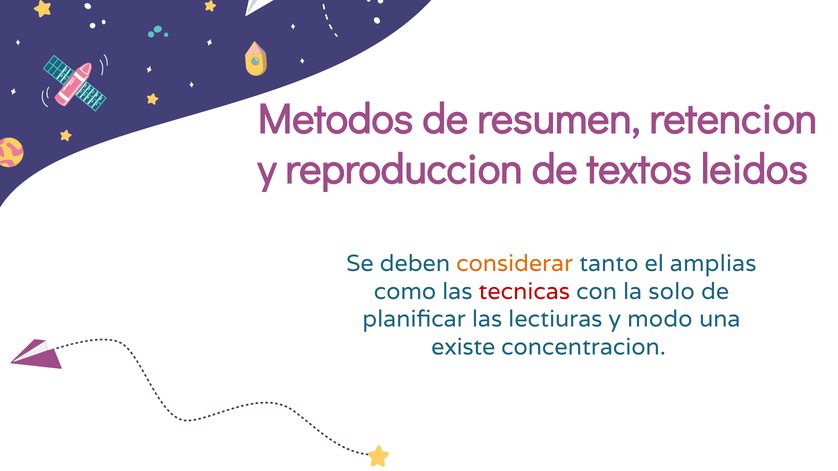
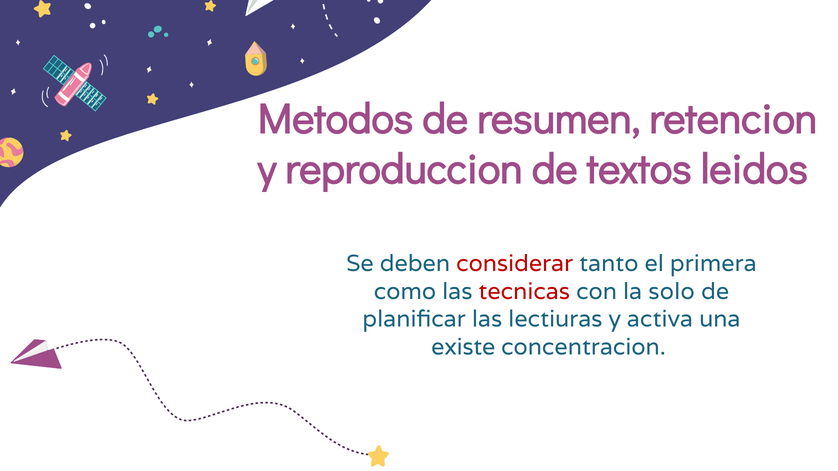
considerar colour: orange -> red
amplias: amplias -> primera
modo: modo -> activa
